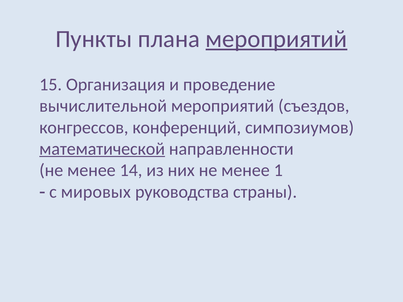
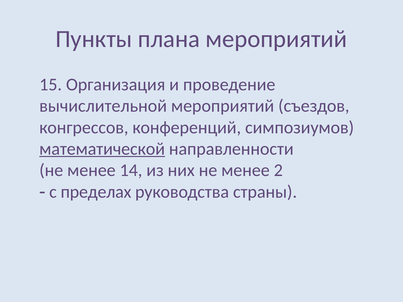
мероприятий at (276, 39) underline: present -> none
1: 1 -> 2
мировых: мировых -> пределах
